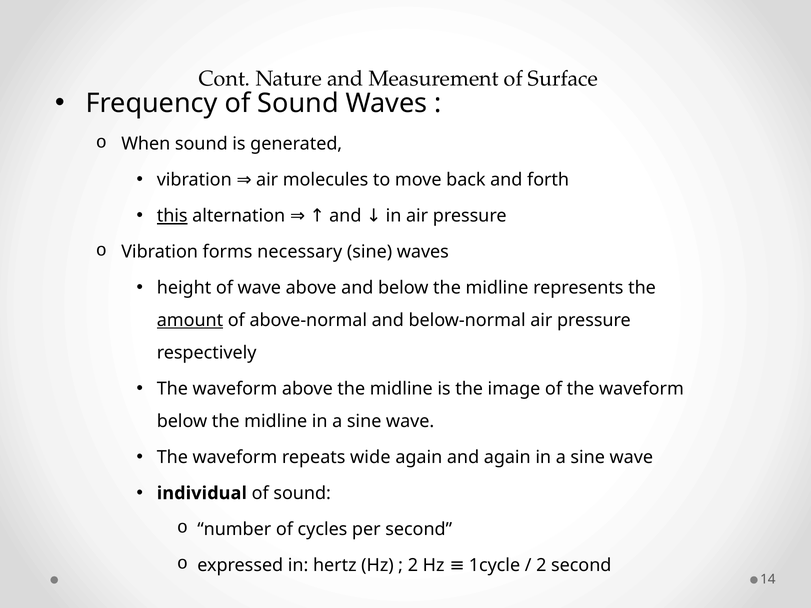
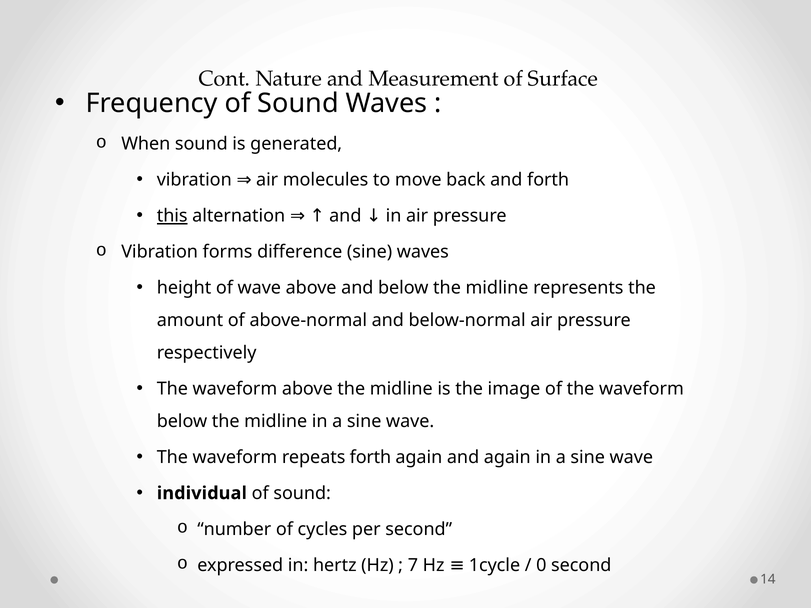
necessary: necessary -> difference
amount underline: present -> none
repeats wide: wide -> forth
2 at (413, 565): 2 -> 7
2 at (541, 565): 2 -> 0
